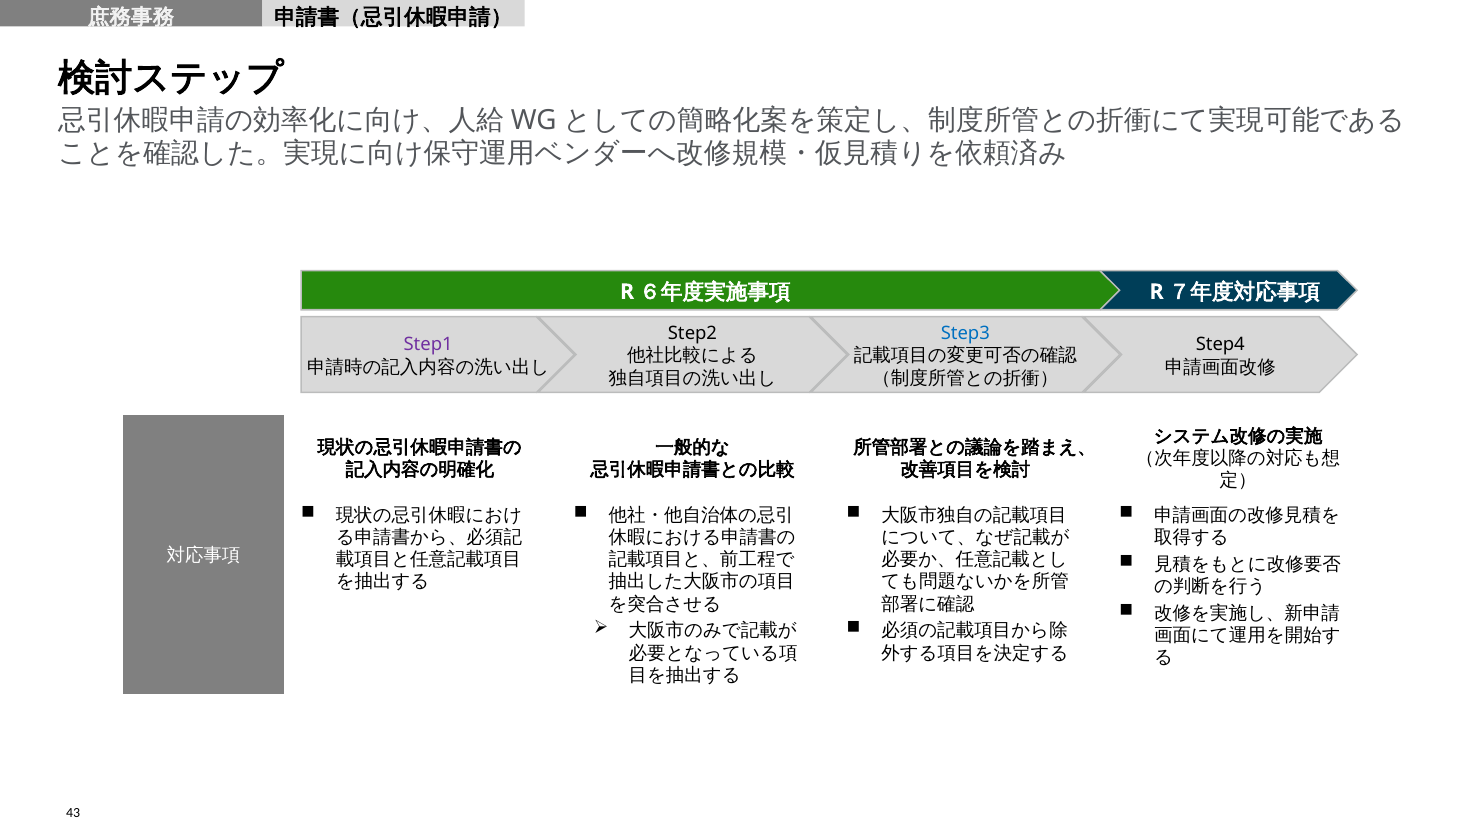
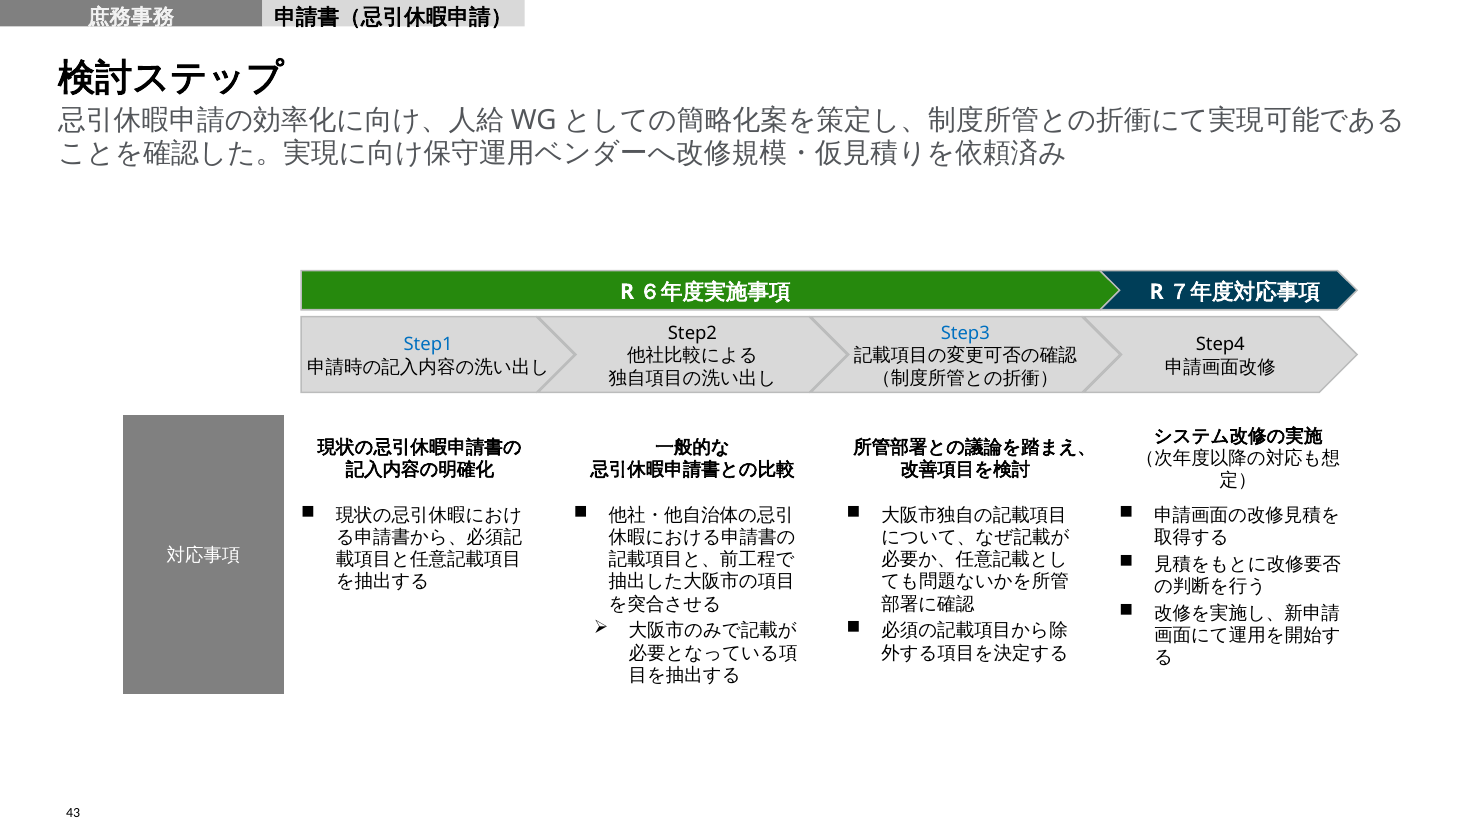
Step1 colour: purple -> blue
